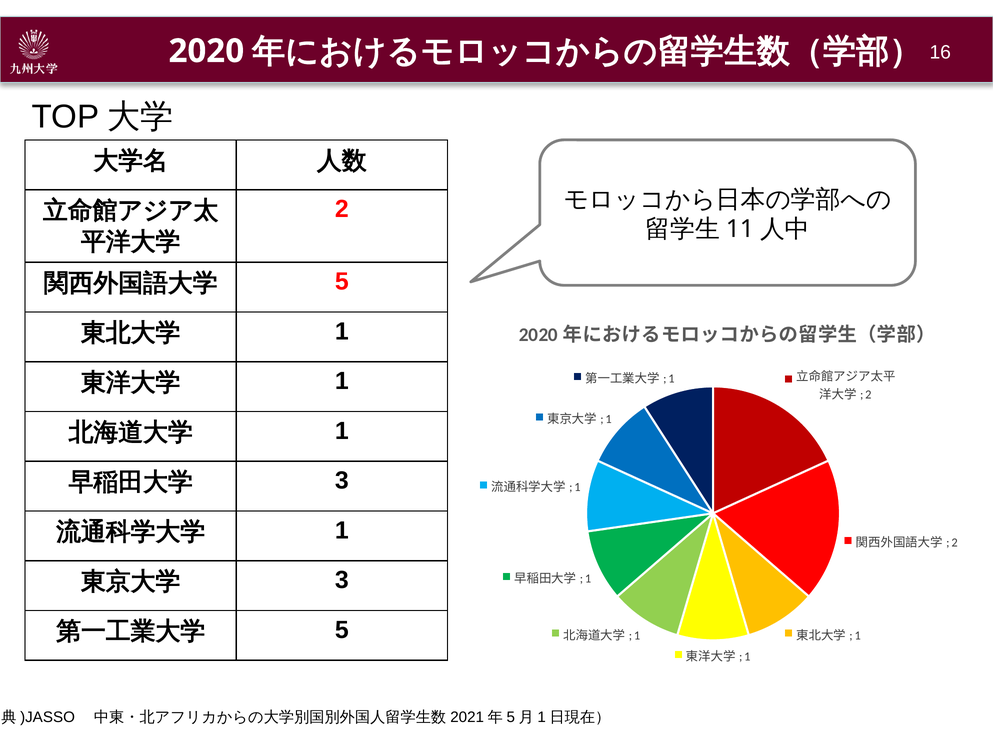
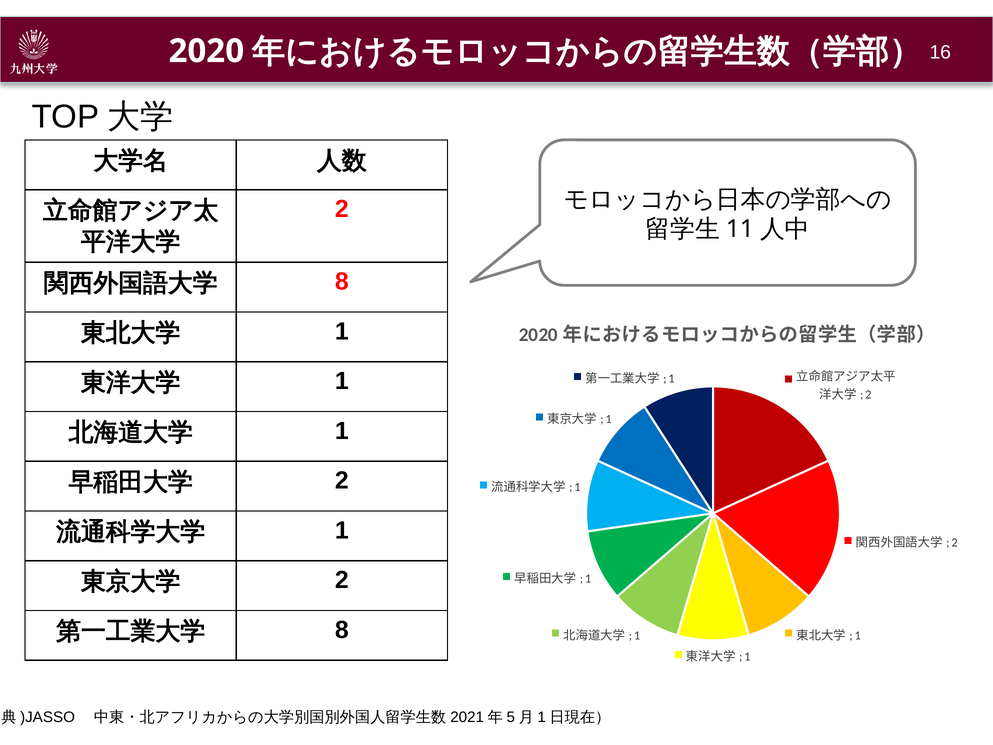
5 at (342, 281): 5 -> 8
3 at (342, 480): 3 -> 2
3 at (342, 580): 3 -> 2
5 at (342, 630): 5 -> 8
